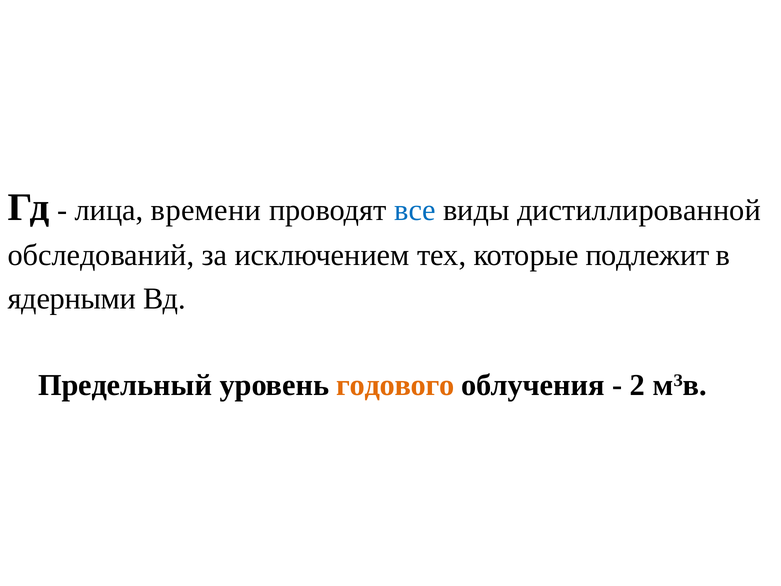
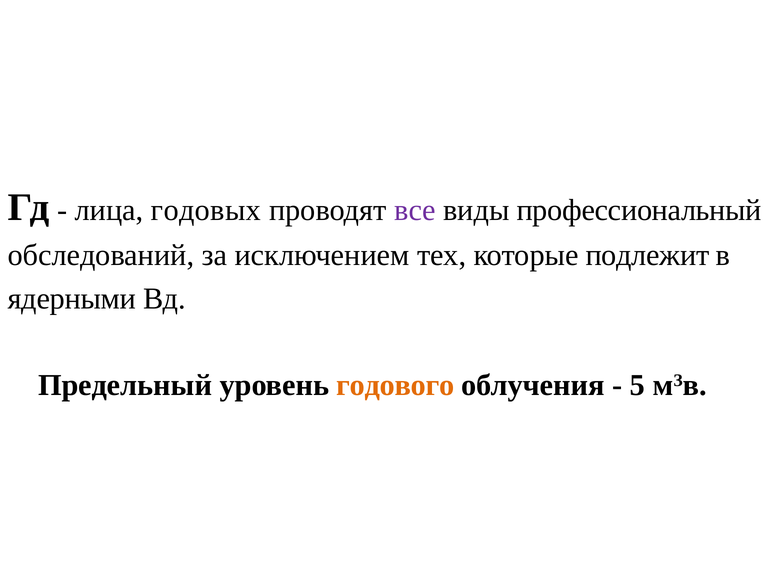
времени: времени -> годовых
все colour: blue -> purple
дистиллированной: дистиллированной -> профессиональный
2: 2 -> 5
